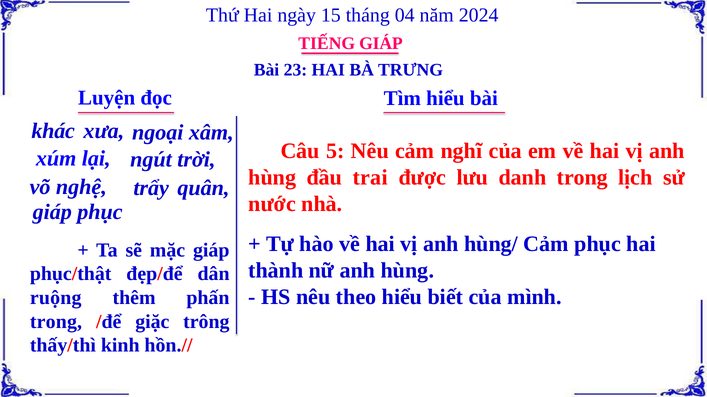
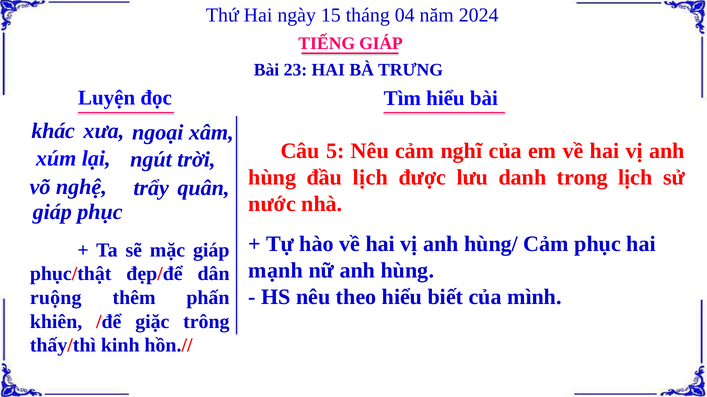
đầu trai: trai -> lịch
thành: thành -> mạnh
trong at (56, 322): trong -> khiên
